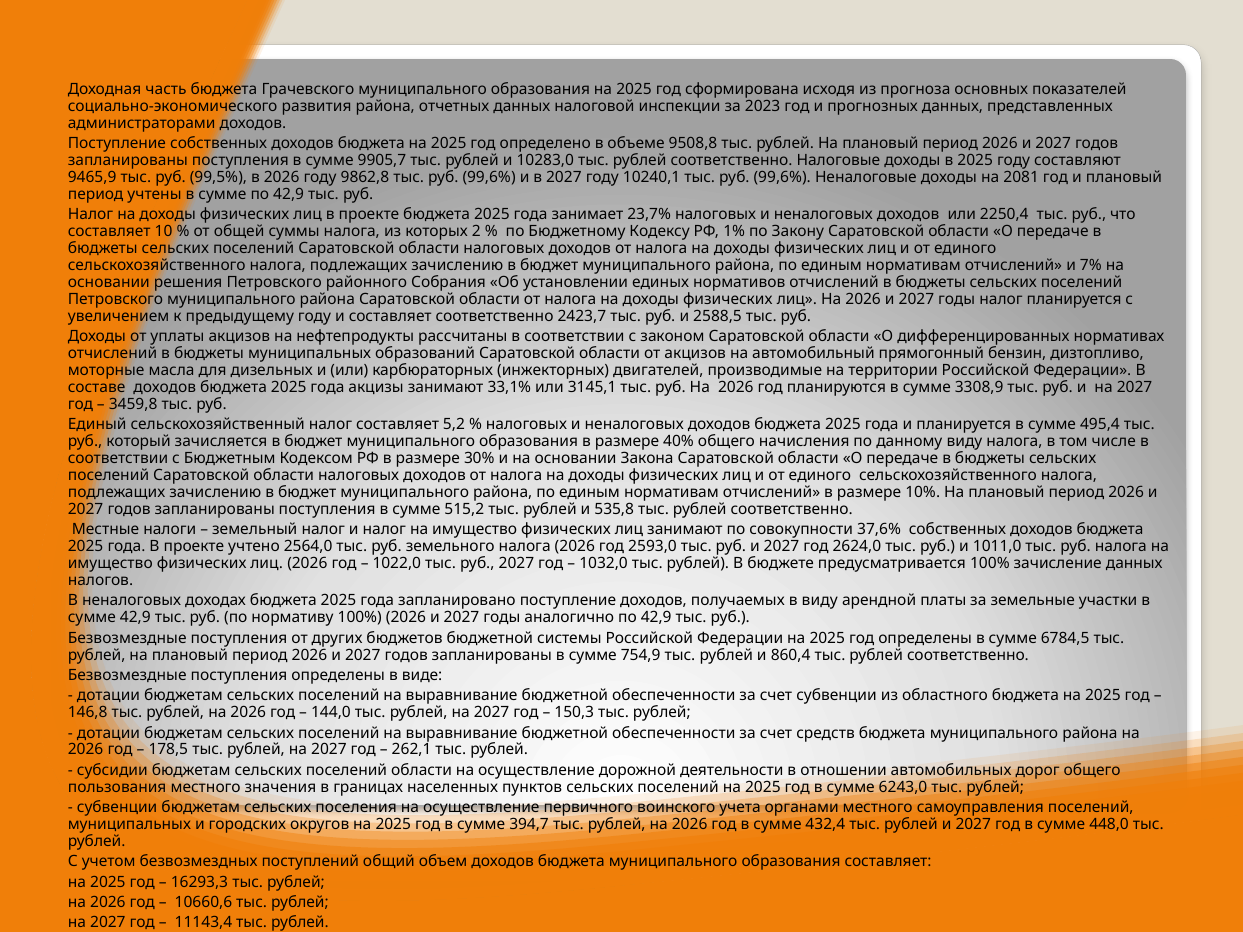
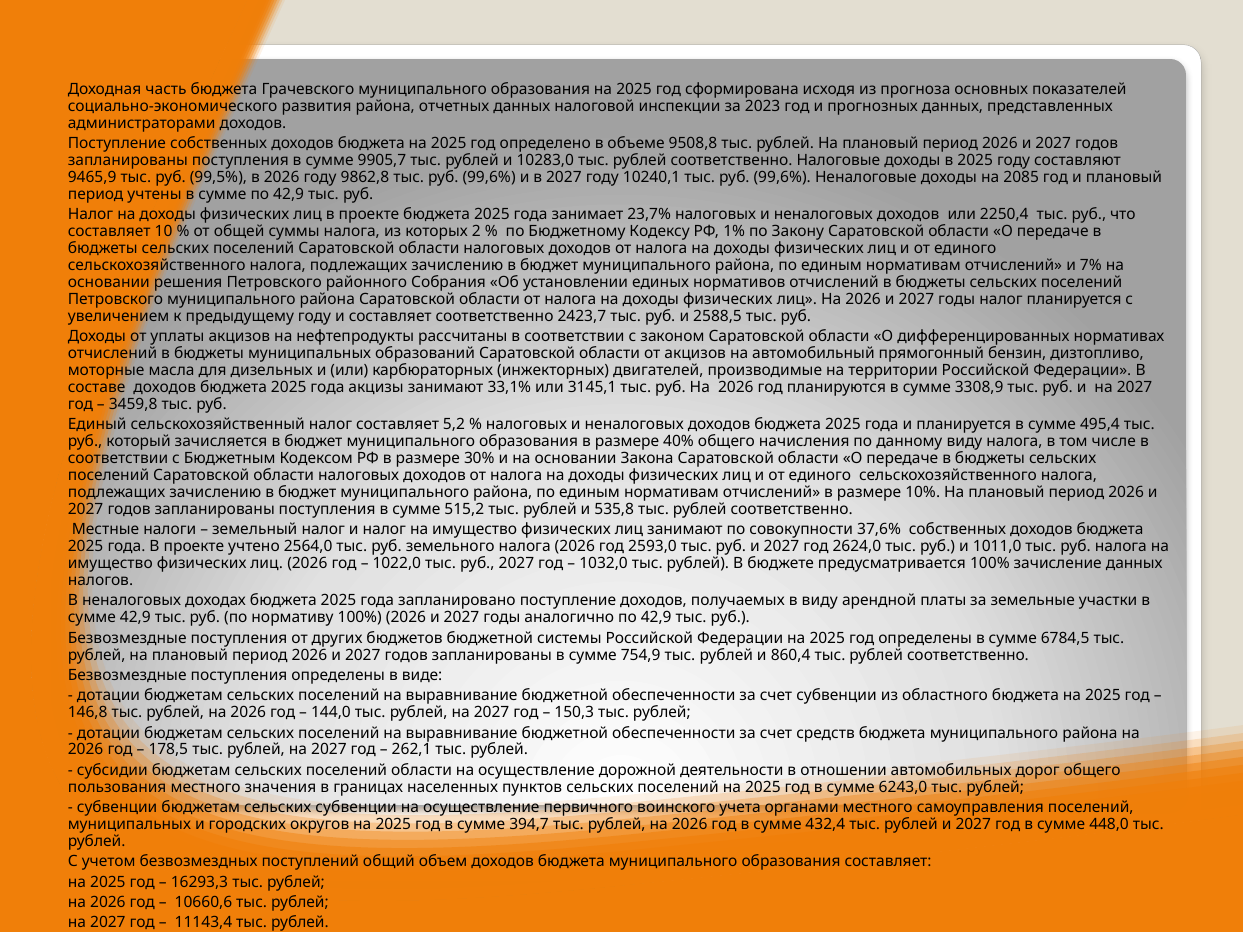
2081: 2081 -> 2085
сельских поселения: поселения -> субвенции
